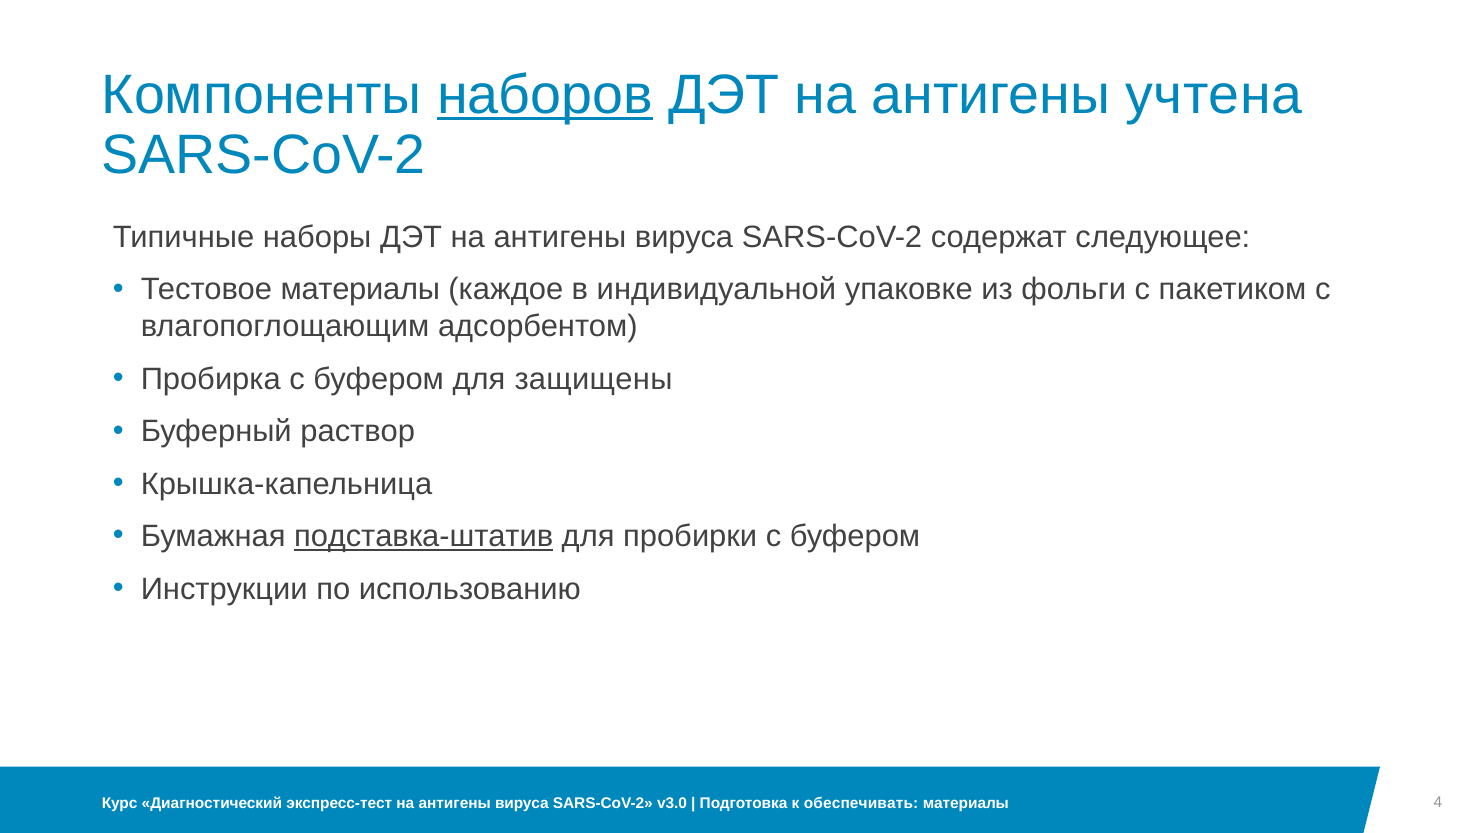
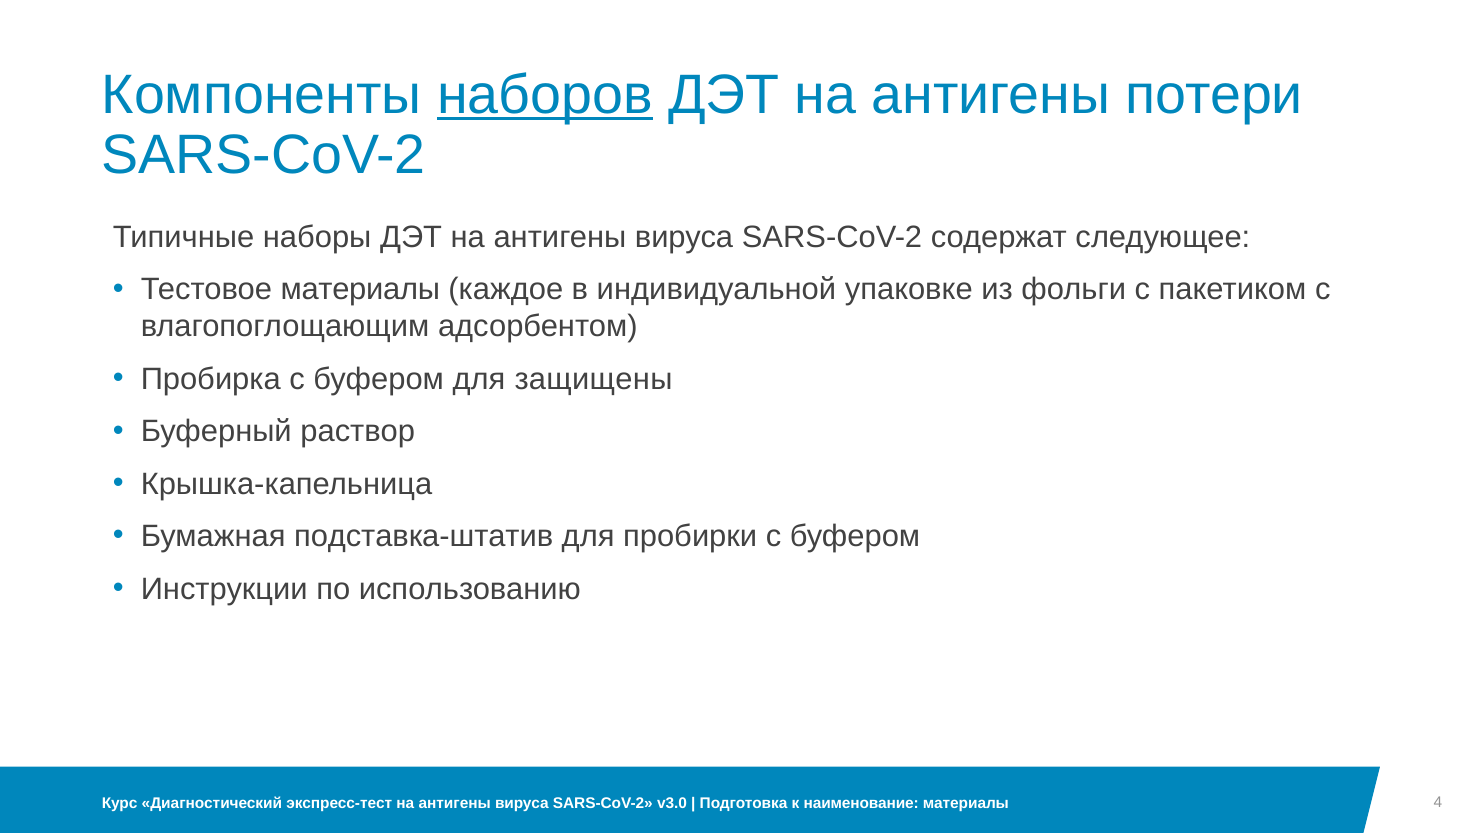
учтена: учтена -> потери
подставка-штатив underline: present -> none
обеспечивать: обеспечивать -> наименование
